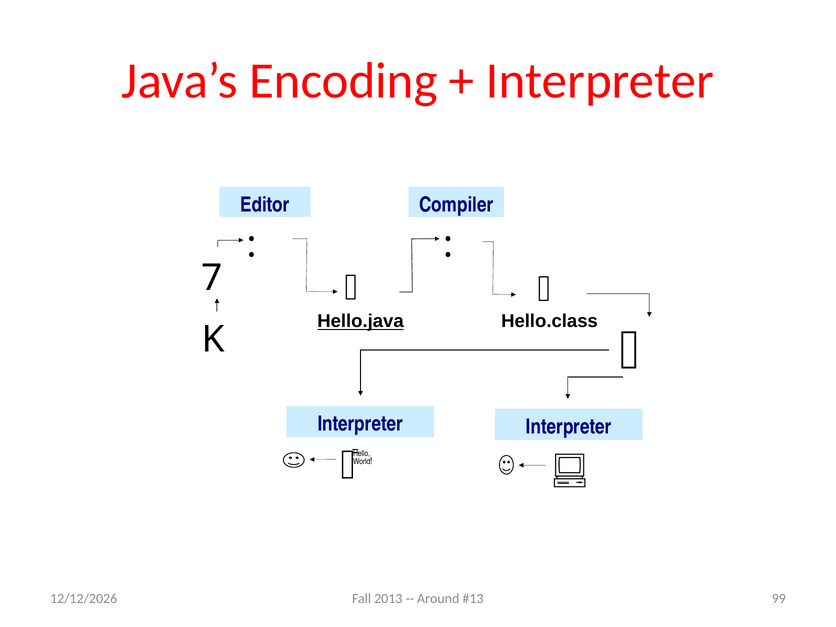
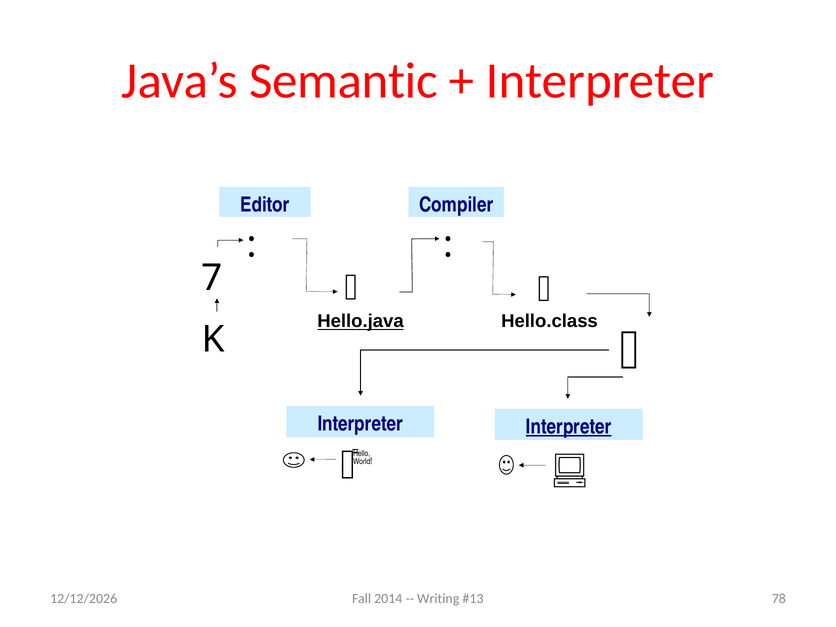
Encoding: Encoding -> Semantic
Interpreter at (569, 427) underline: none -> present
2013: 2013 -> 2014
Around: Around -> Writing
99: 99 -> 78
